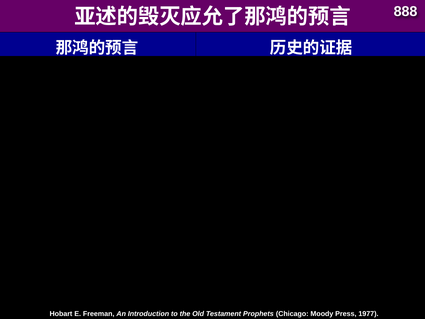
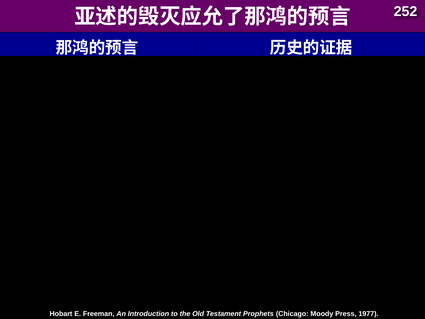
888: 888 -> 252
